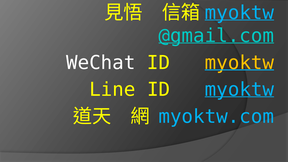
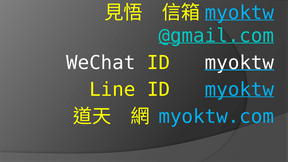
myoktw at (239, 63) colour: yellow -> white
